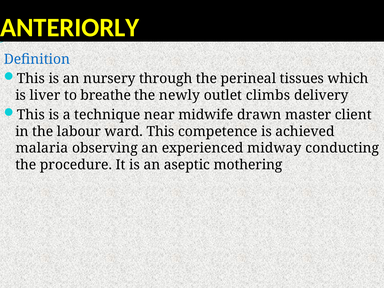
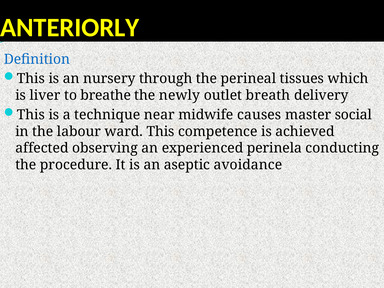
climbs: climbs -> breath
drawn: drawn -> causes
client: client -> social
malaria: malaria -> affected
midway: midway -> perinela
mothering: mothering -> avoidance
